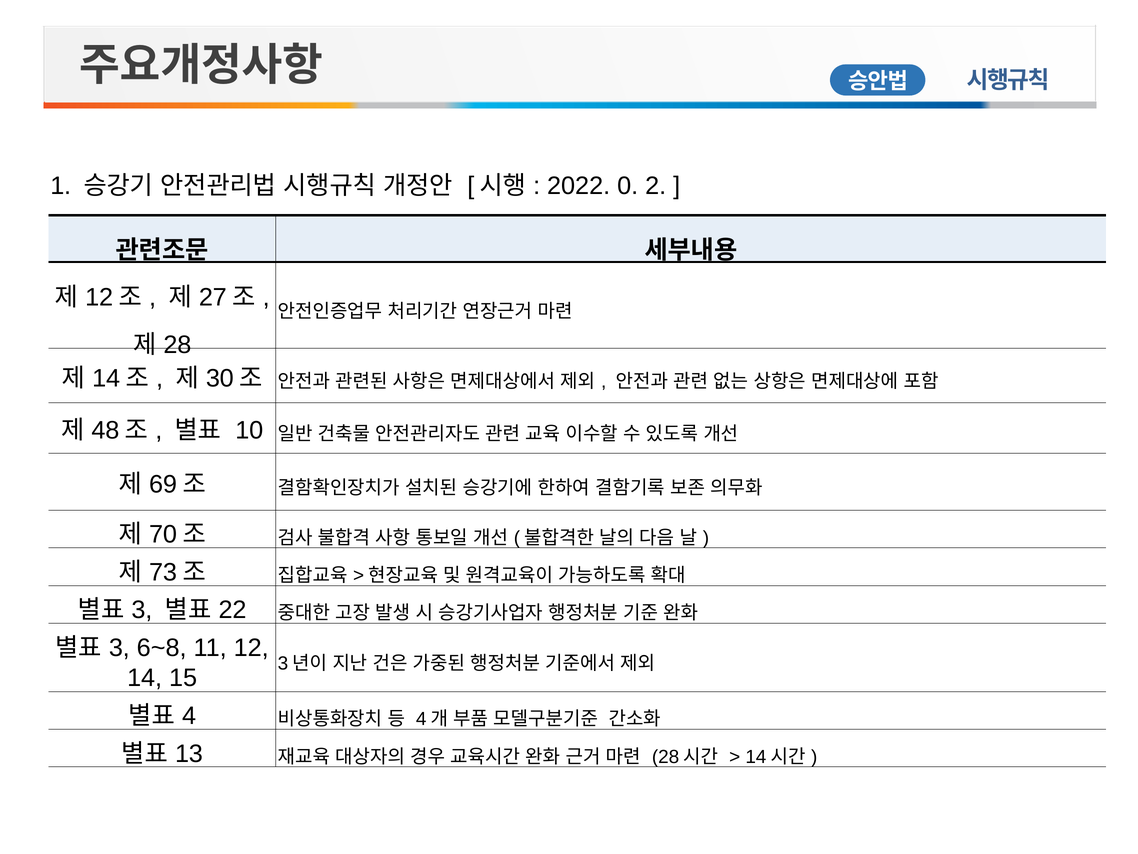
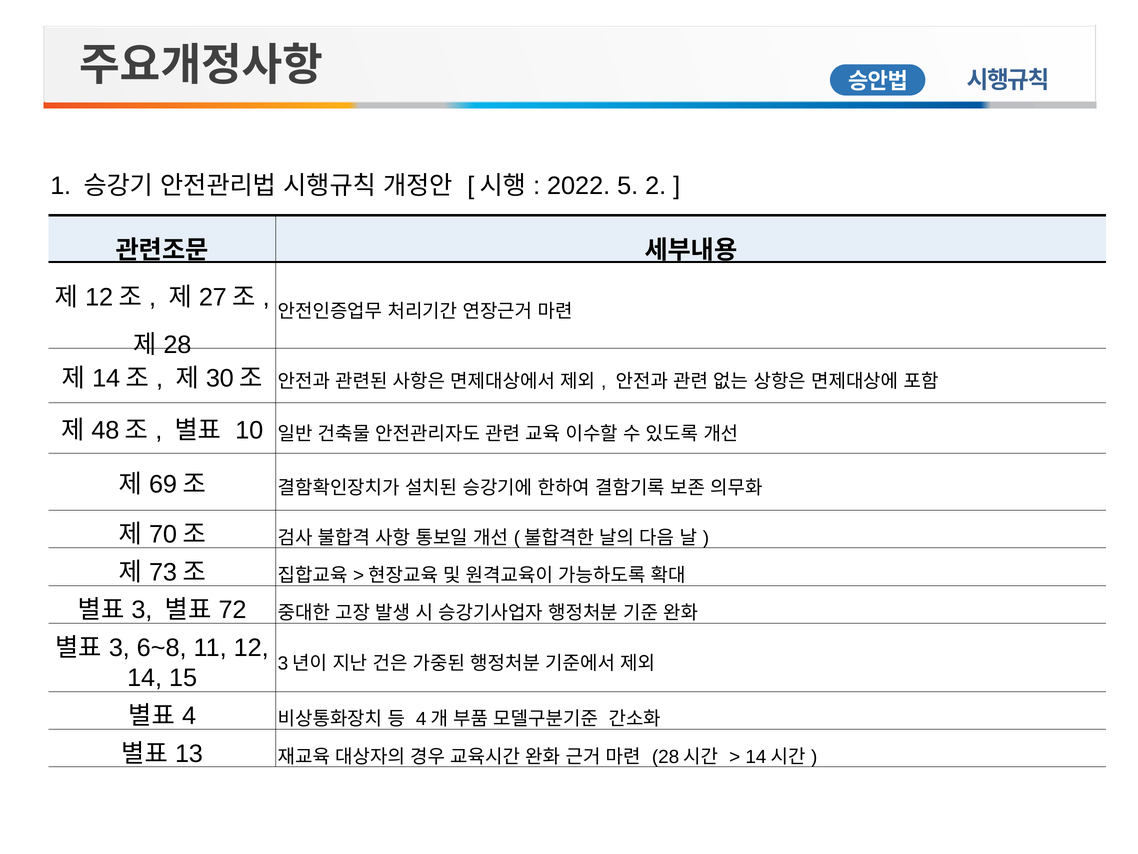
0: 0 -> 5
22: 22 -> 72
